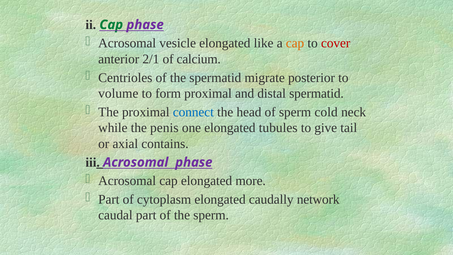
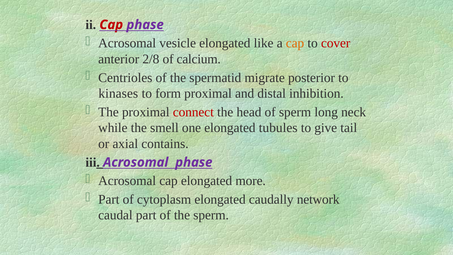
Cap at (111, 25) colour: green -> red
2/1: 2/1 -> 2/8
volume: volume -> kinases
distal spermatid: spermatid -> inhibition
connect colour: blue -> red
cold: cold -> long
penis: penis -> smell
